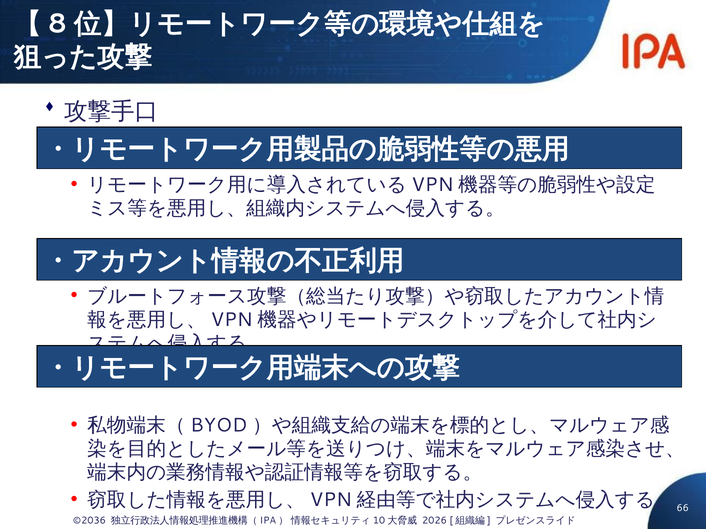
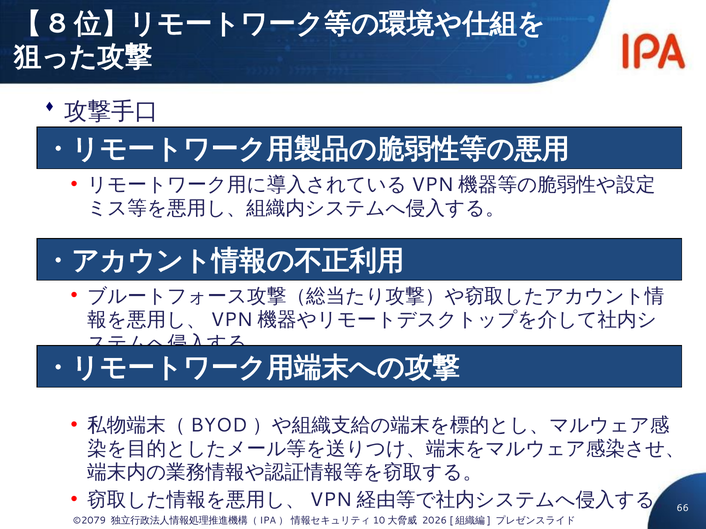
©2036: ©2036 -> ©2079
